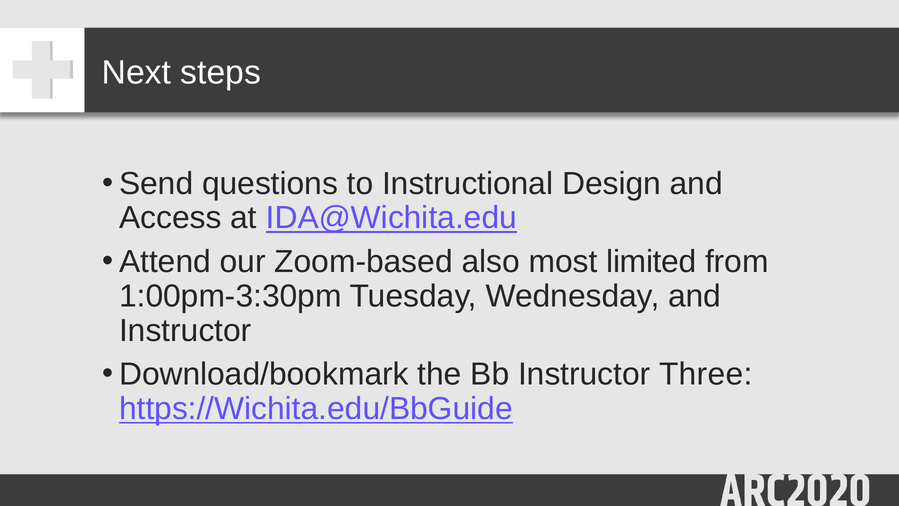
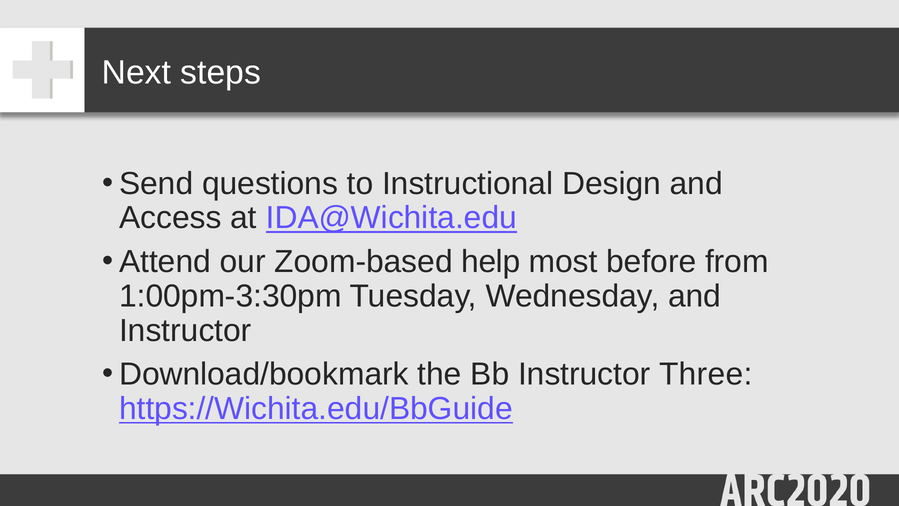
also: also -> help
limited: limited -> before
